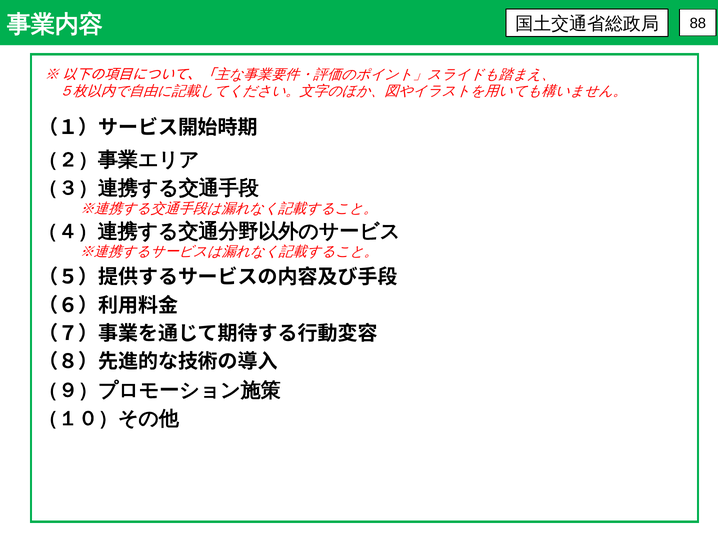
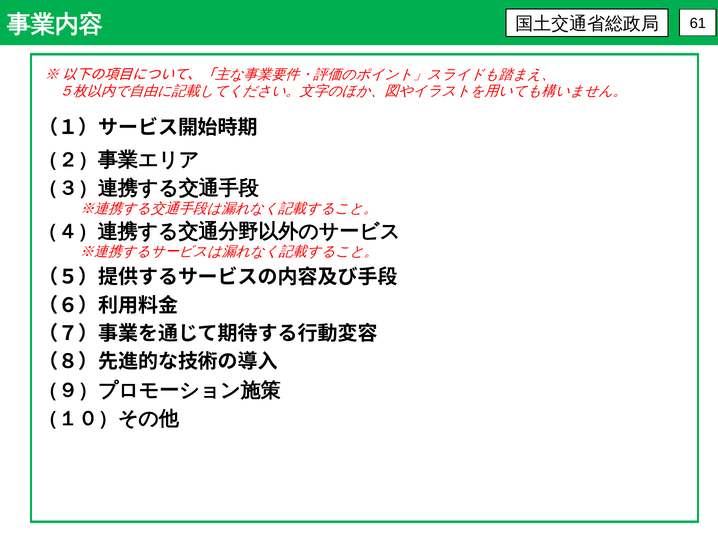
88: 88 -> 61
